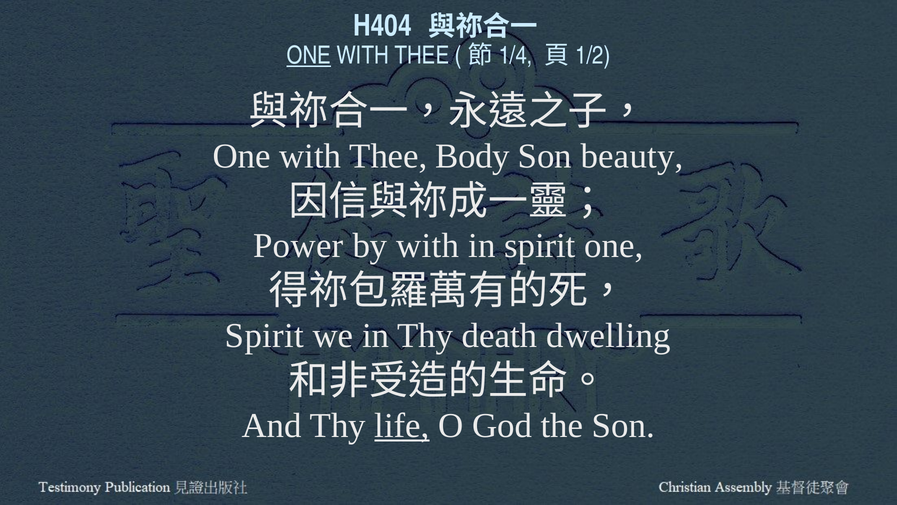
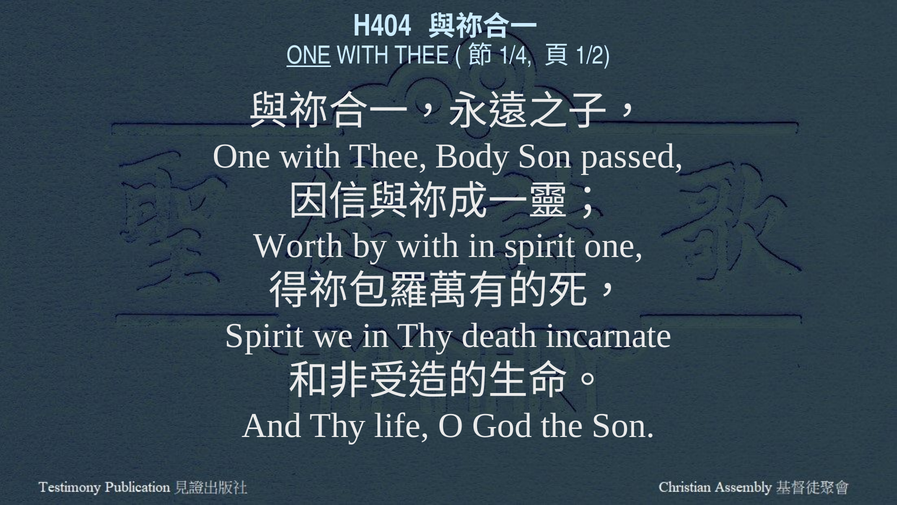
beauty: beauty -> passed
Power: Power -> Worth
dwelling: dwelling -> incarnate
life underline: present -> none
